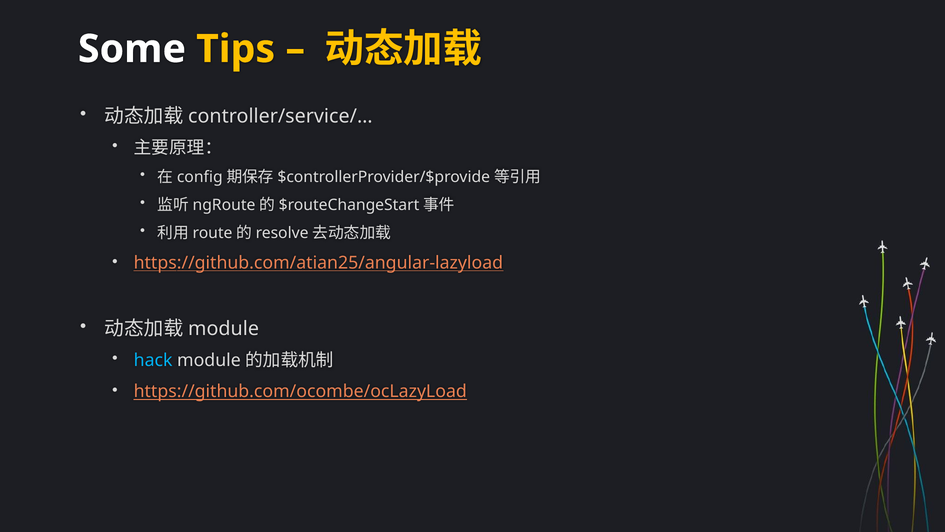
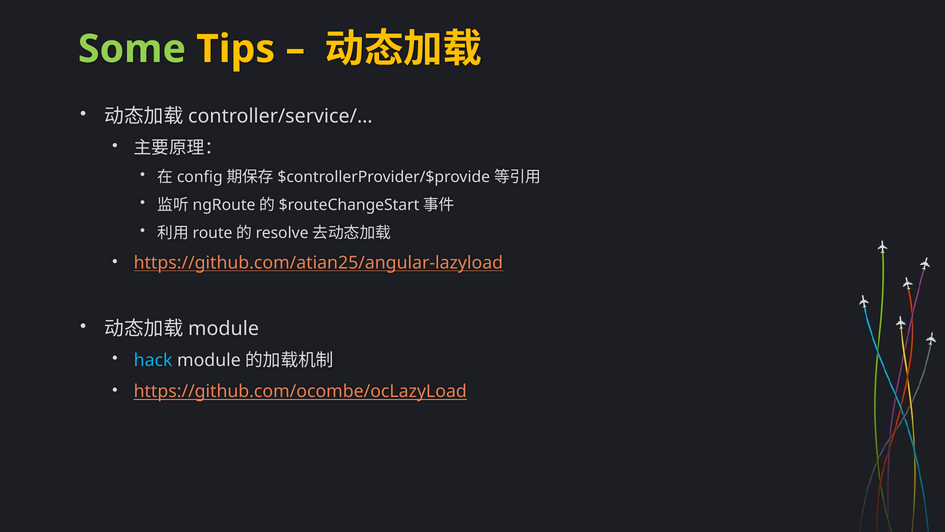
Some colour: white -> light green
